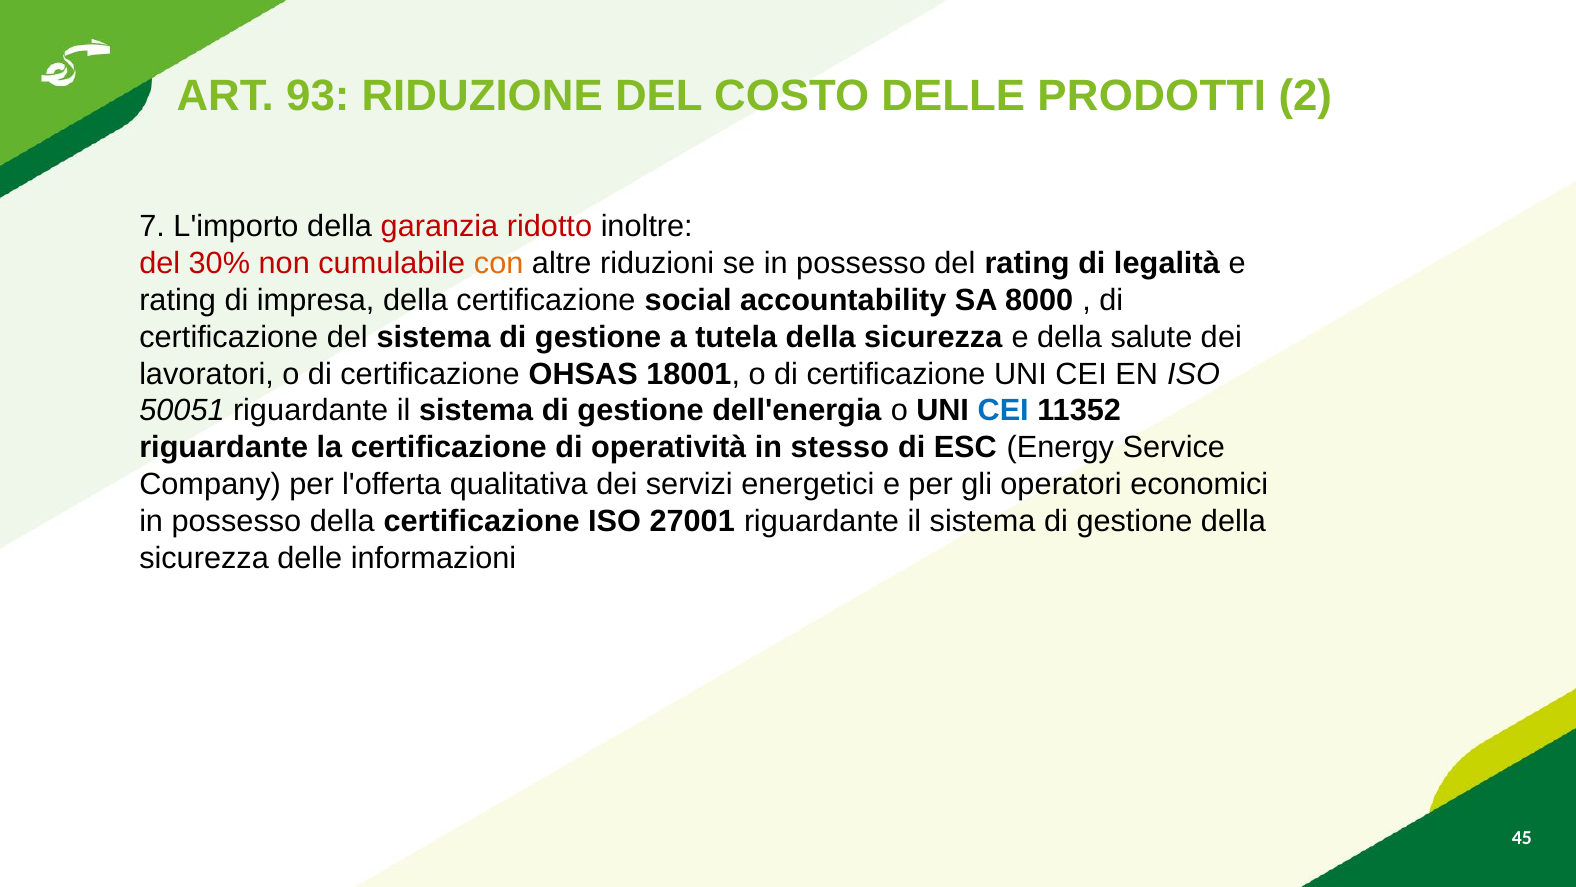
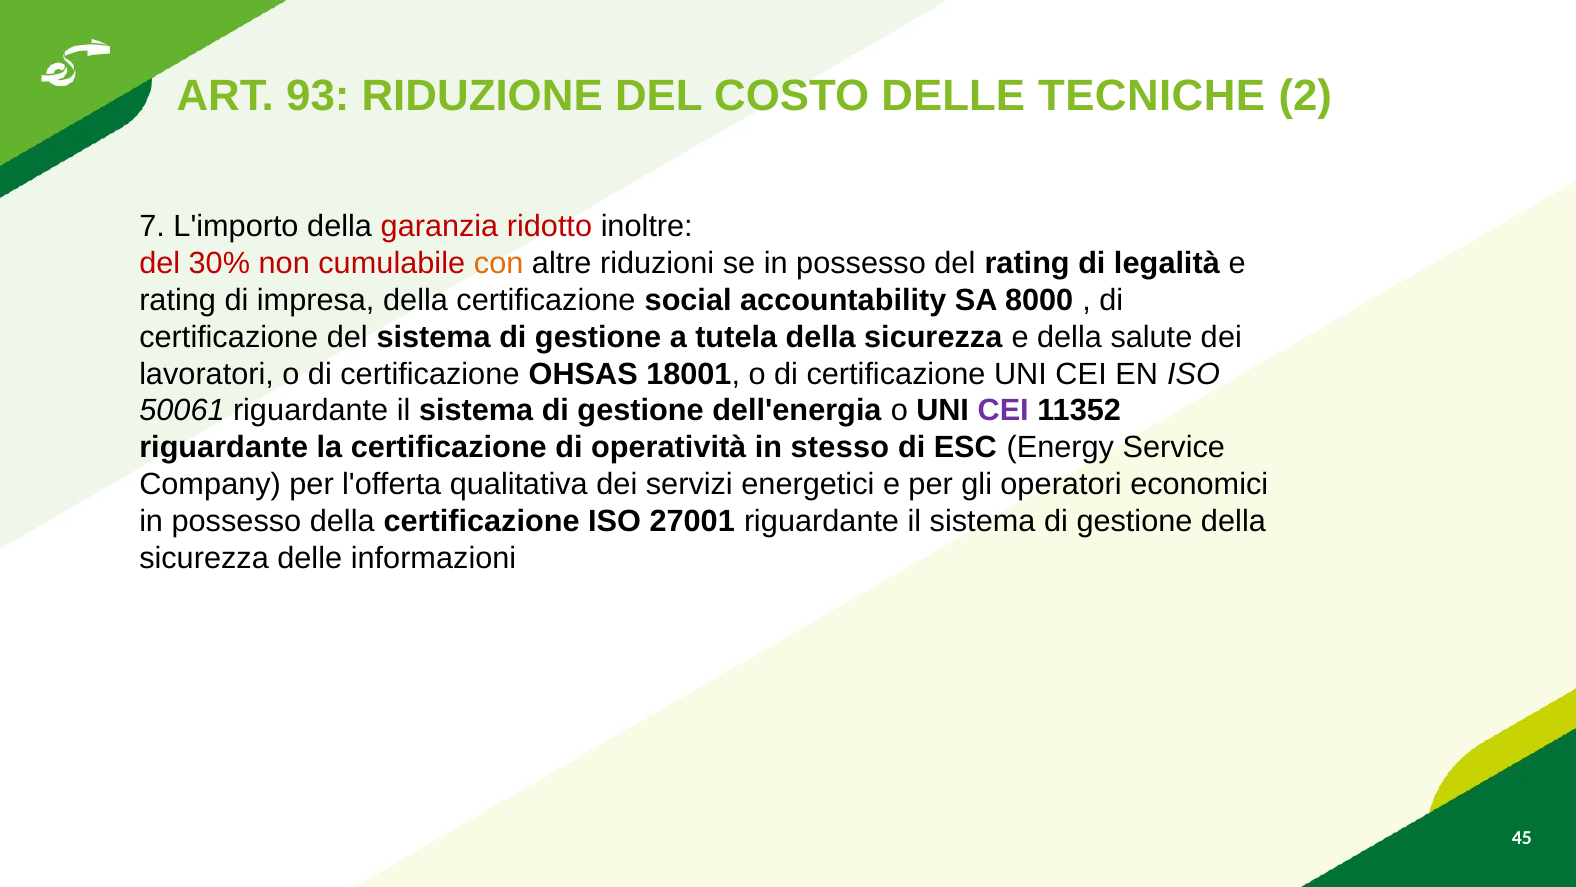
PRODOTTI: PRODOTTI -> TECNICHE
50051: 50051 -> 50061
CEI at (1003, 411) colour: blue -> purple
